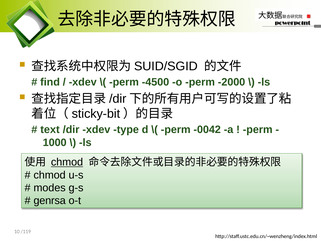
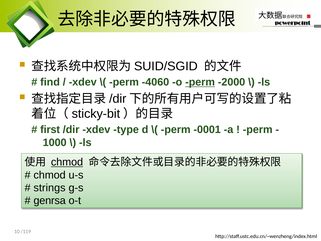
-4500: -4500 -> -4060
perm at (200, 82) underline: none -> present
text: text -> first
-0042: -0042 -> -0001
modes: modes -> strings
